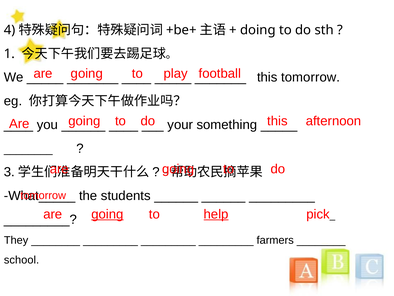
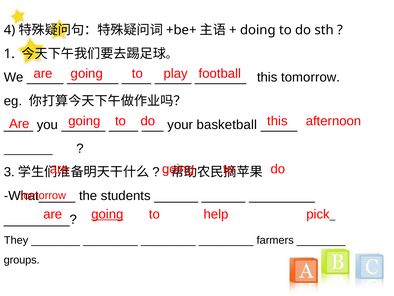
something: something -> basketball
help underline: present -> none
school: school -> groups
